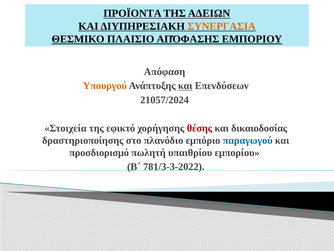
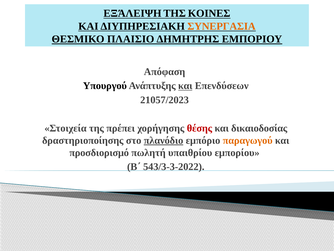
ΠΡΟΪΟΝΤΑ: ΠΡΟΪΟΝΤΑ -> ΕΞΆΛΕΙΨΗ
ΑΔΕΙΩΝ: ΑΔΕΙΩΝ -> ΚΟΙΝΕΣ
ΑΠΌΦΑΣΗΣ: ΑΠΌΦΑΣΗΣ -> ΔΗΜΗΤΡΗΣ
Υπουργού colour: orange -> black
21057/2024: 21057/2024 -> 21057/2023
εφικτό: εφικτό -> πρέπει
πλανόδιο underline: none -> present
παραγωγού colour: blue -> orange
781/3-3-2022: 781/3-3-2022 -> 543/3-3-2022
